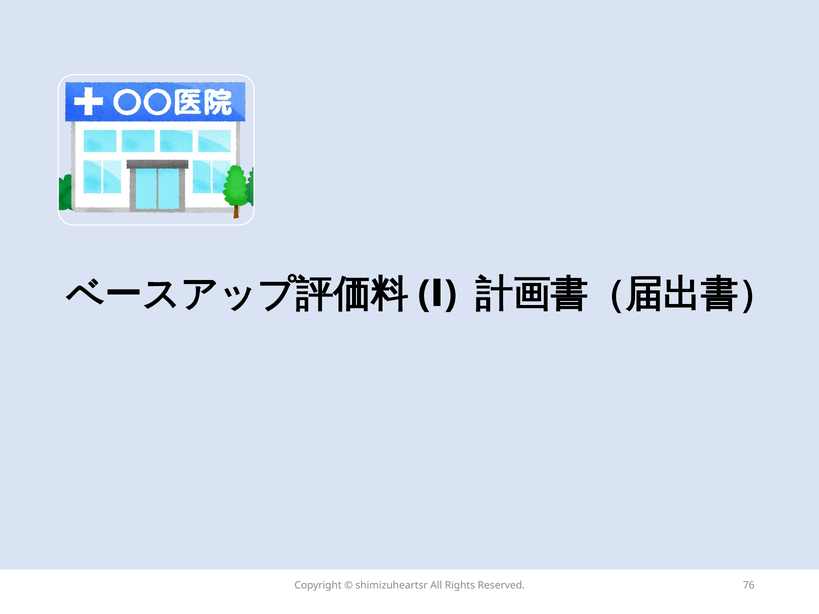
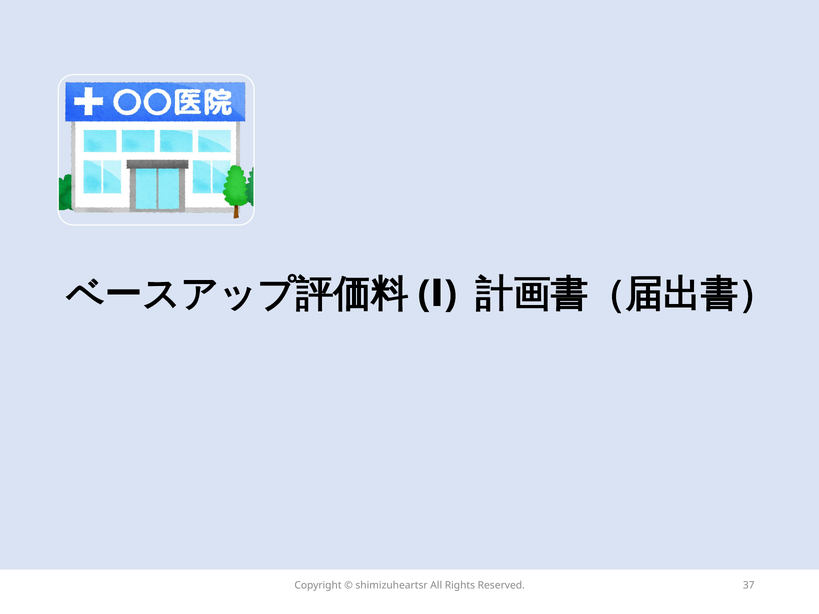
76: 76 -> 37
